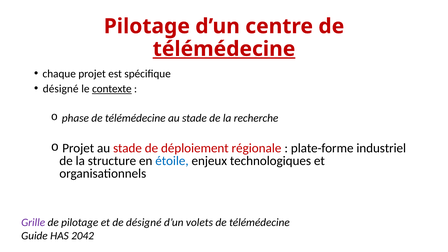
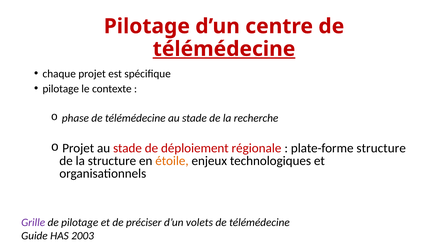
désigné at (61, 89): désigné -> pilotage
contexte underline: present -> none
plate-forme industriel: industriel -> structure
étoile colour: blue -> orange
de désigné: désigné -> préciser
2042: 2042 -> 2003
